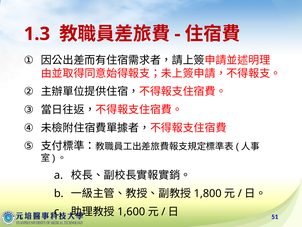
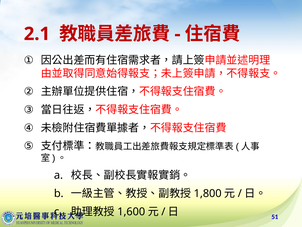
1.3: 1.3 -> 2.1
